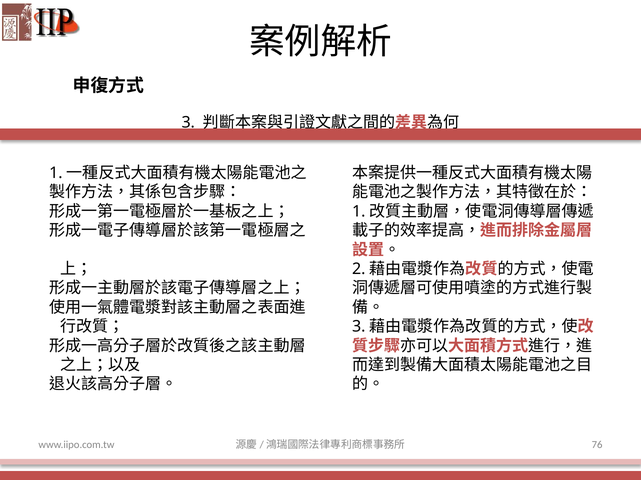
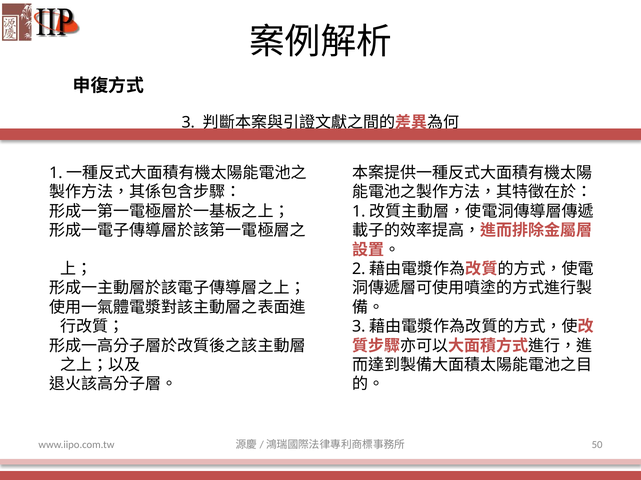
76: 76 -> 50
